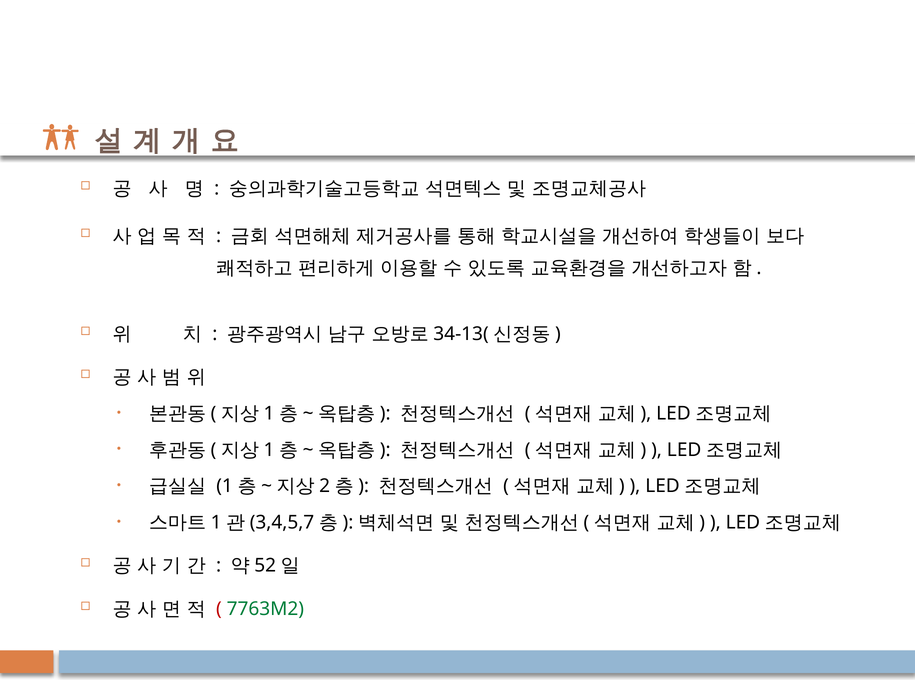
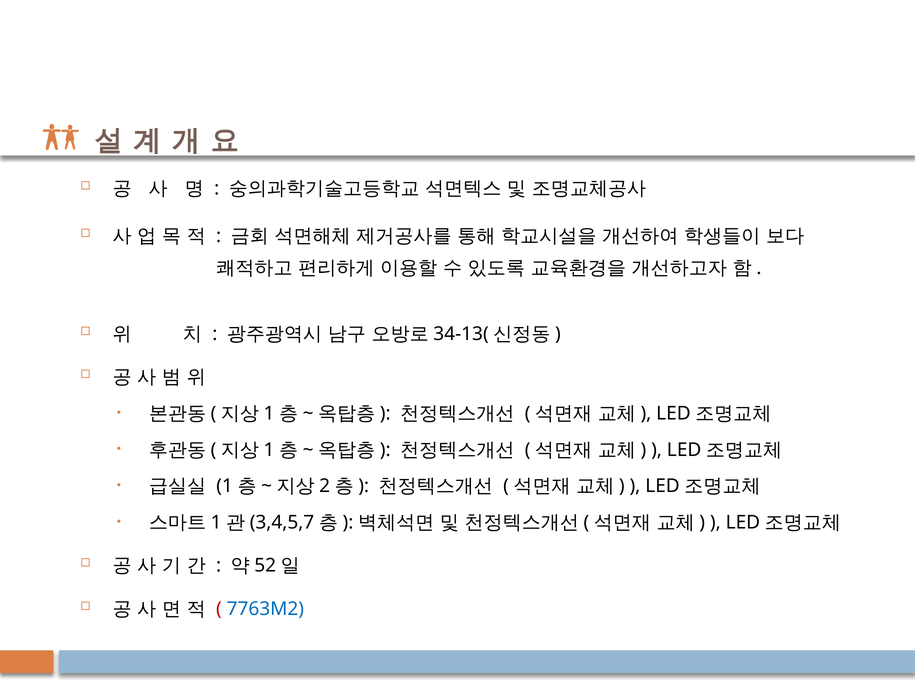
7763M2 colour: green -> blue
